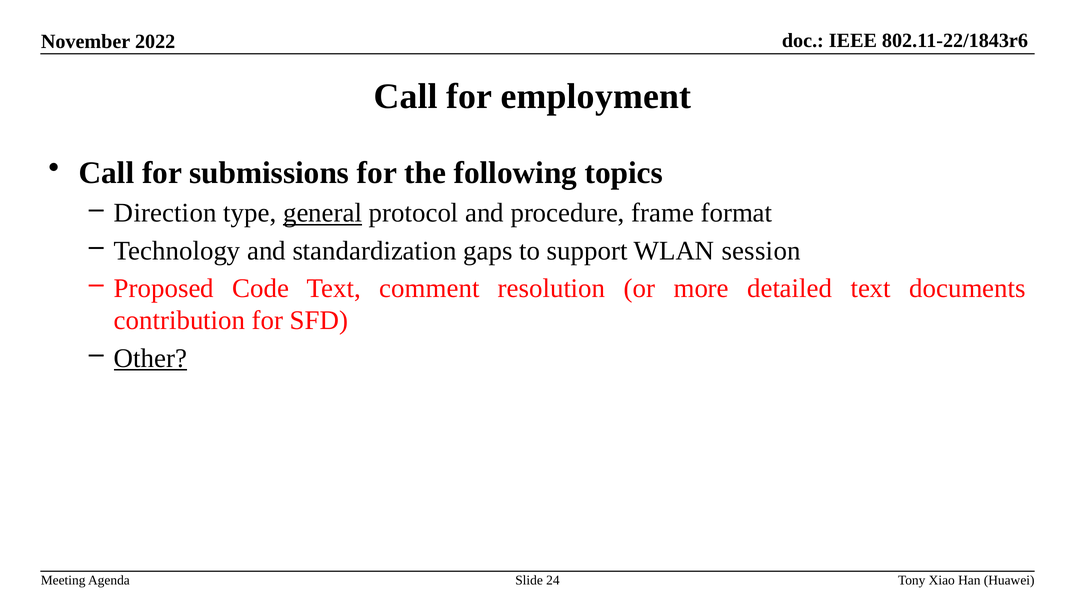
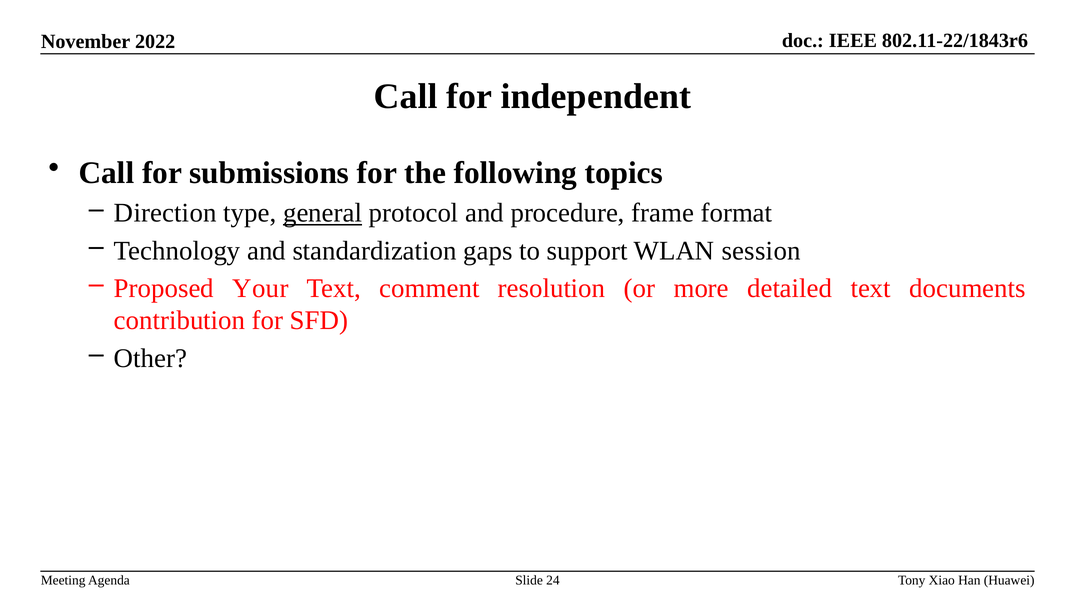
employment: employment -> independent
Code: Code -> Your
Other underline: present -> none
